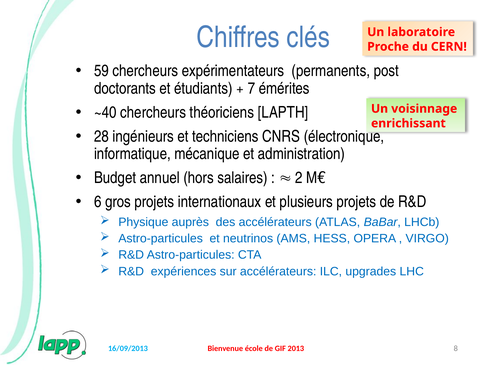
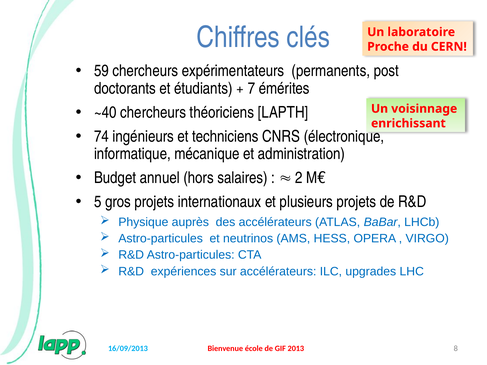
28: 28 -> 74
6: 6 -> 5
